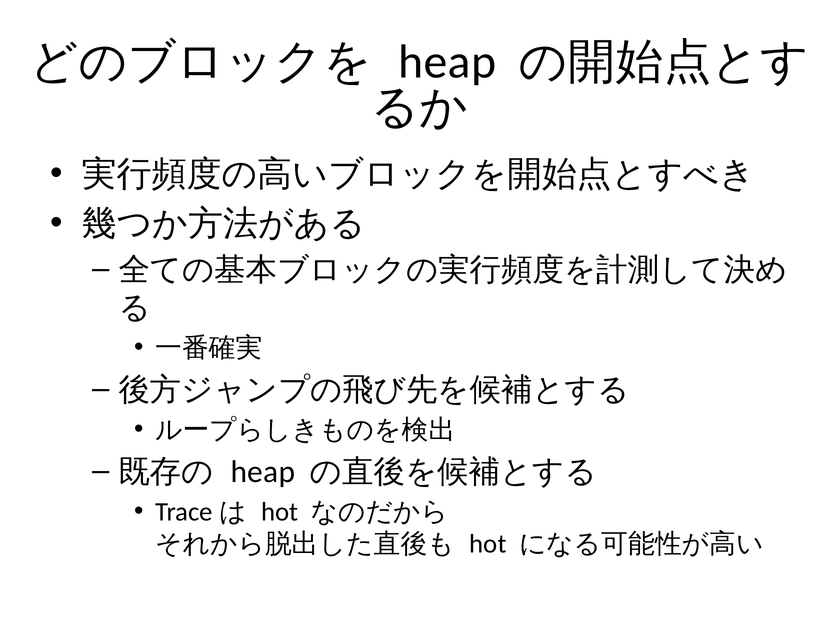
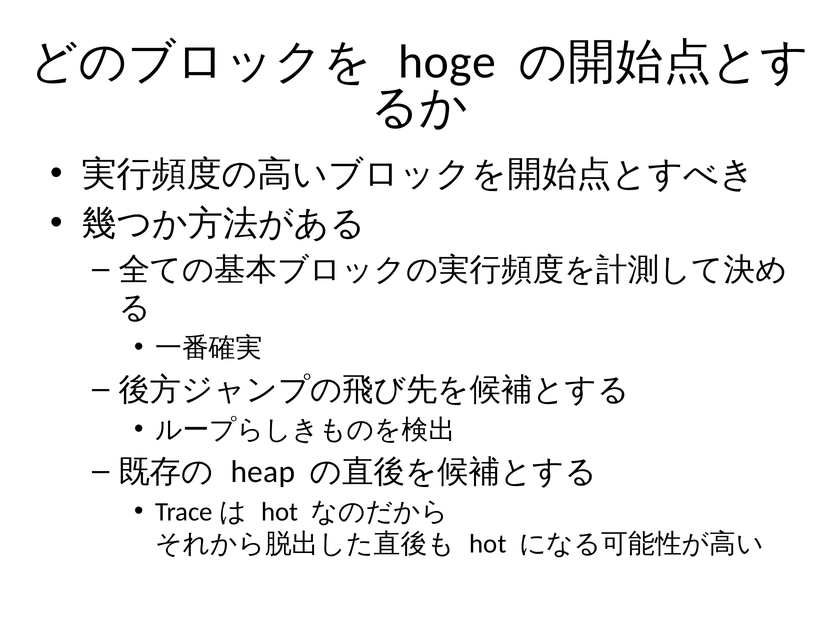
heap at (447, 62): heap -> hoge
